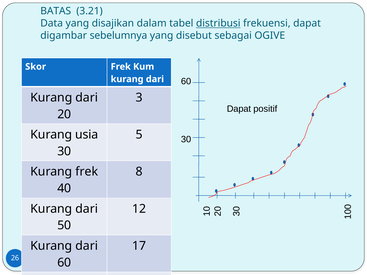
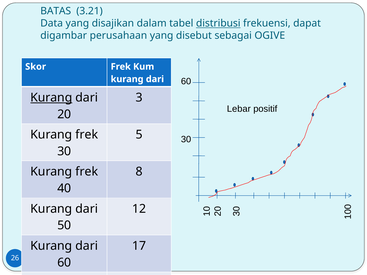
sebelumnya: sebelumnya -> perusahaan
Kurang at (51, 98) underline: none -> present
Dapat at (239, 109): Dapat -> Lebar
usia at (87, 135): usia -> frek
